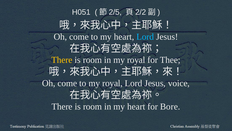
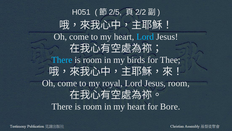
There at (62, 60) colour: yellow -> light blue
in my royal: royal -> birds
Jesus voice: voice -> room
